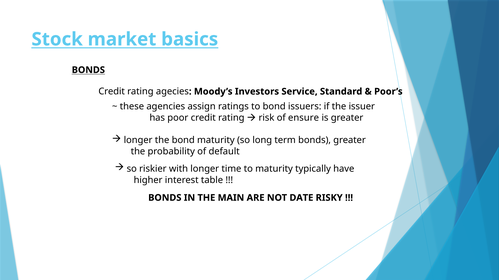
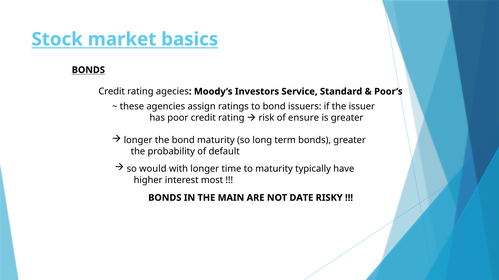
riskier: riskier -> would
table: table -> most
